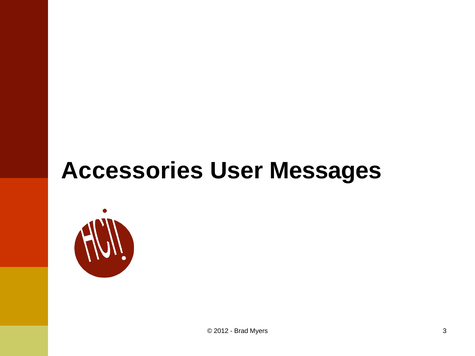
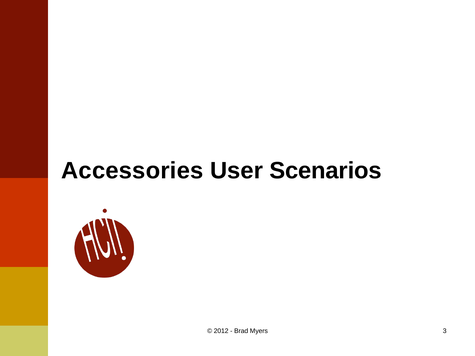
Messages: Messages -> Scenarios
